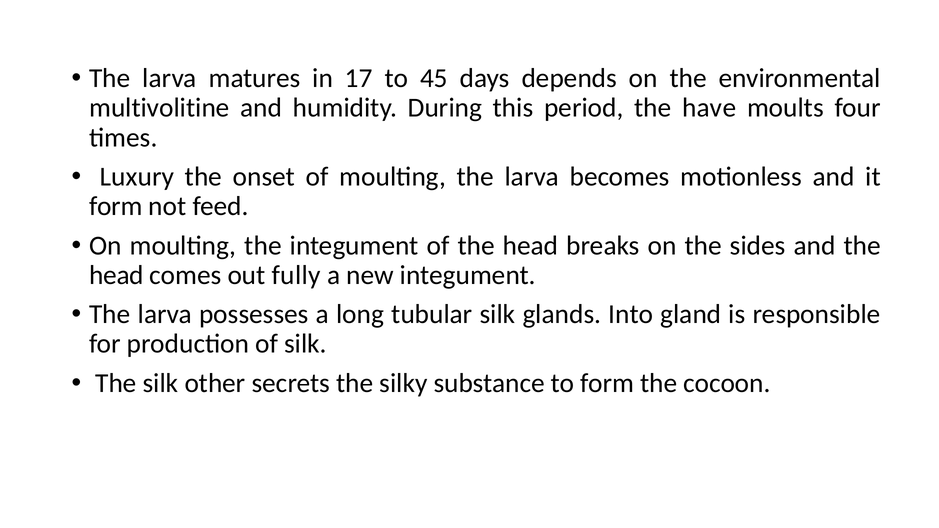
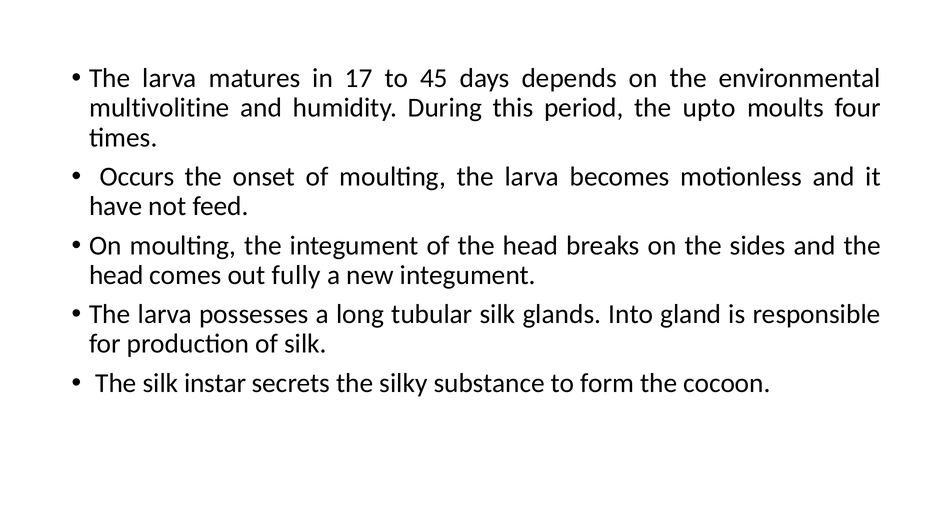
have: have -> upto
Luxury: Luxury -> Occurs
form at (116, 206): form -> have
other: other -> instar
